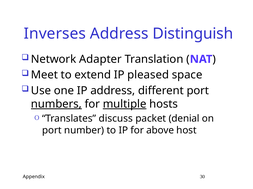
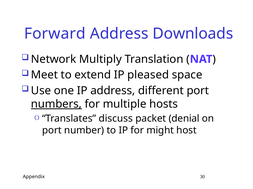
Inverses: Inverses -> Forward
Distinguish: Distinguish -> Downloads
Adapter: Adapter -> Multiply
multiple underline: present -> none
above: above -> might
